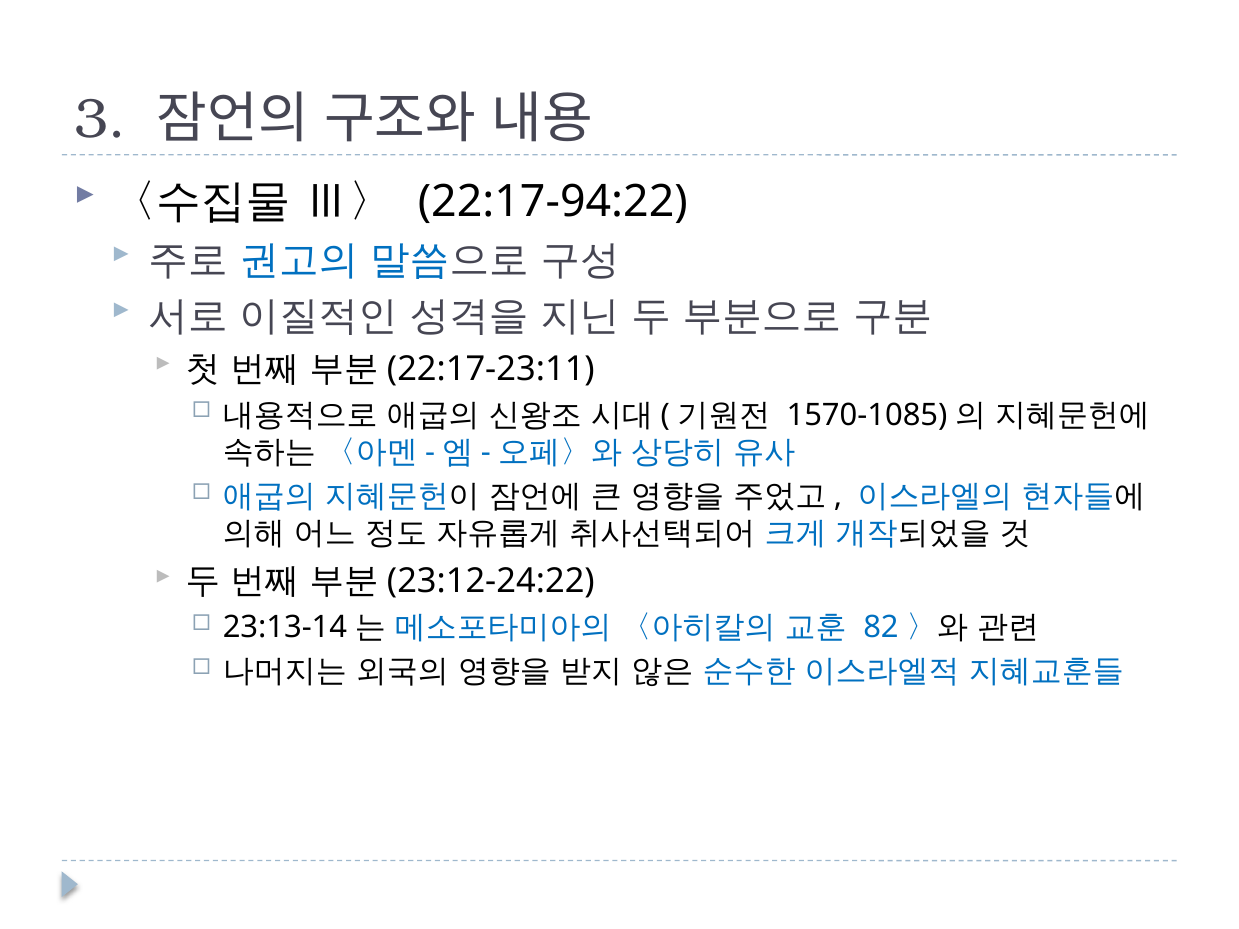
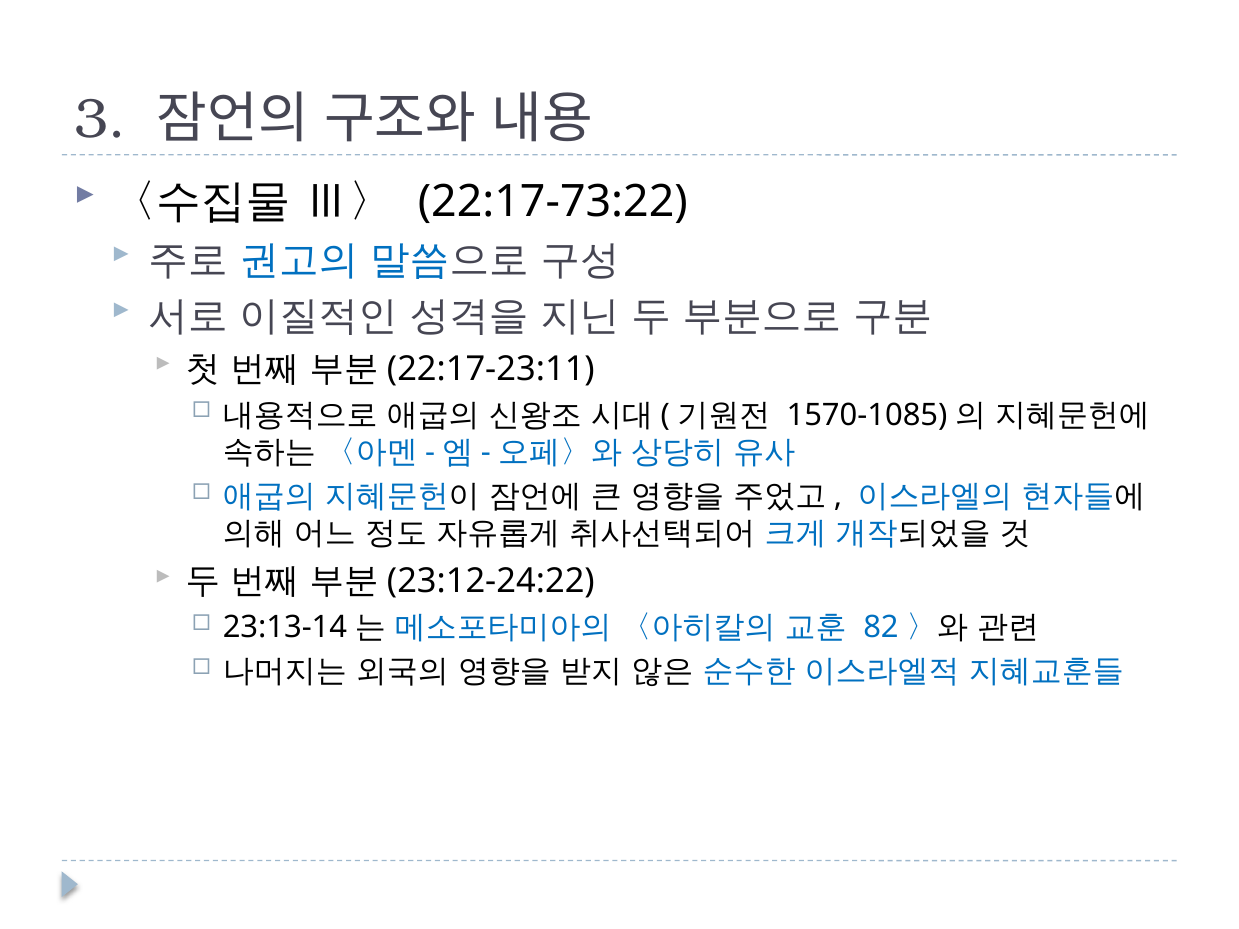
22:17-94:22: 22:17-94:22 -> 22:17-73:22
